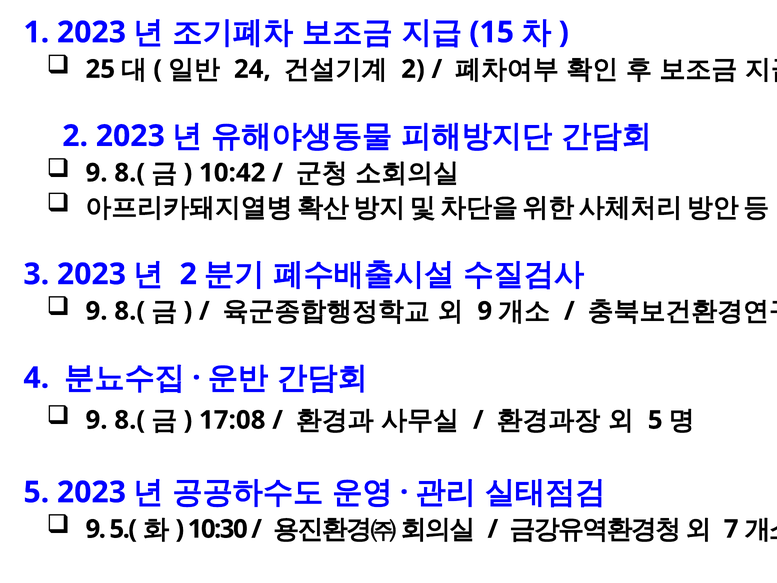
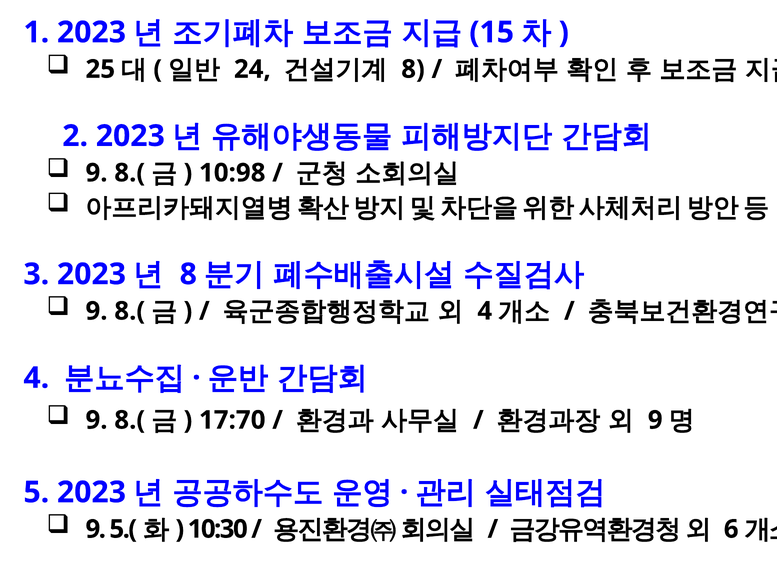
2 at (413, 69): 2 -> 8
10:42: 10:42 -> 10:98
2 at (188, 274): 2 -> 8
9 at (485, 311): 9 -> 4
17:08: 17:08 -> 17:70
5 at (655, 420): 5 -> 9
7: 7 -> 6
